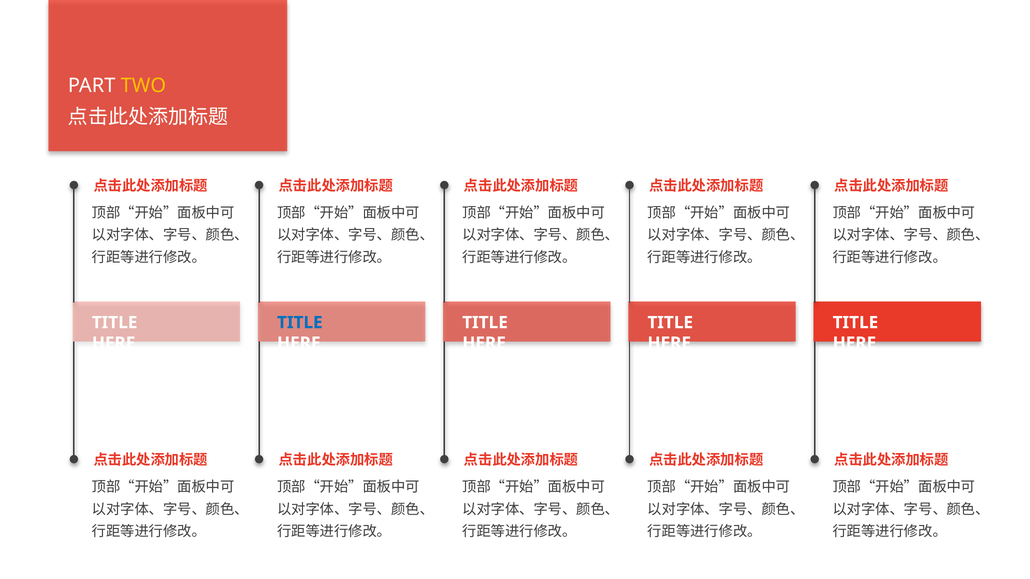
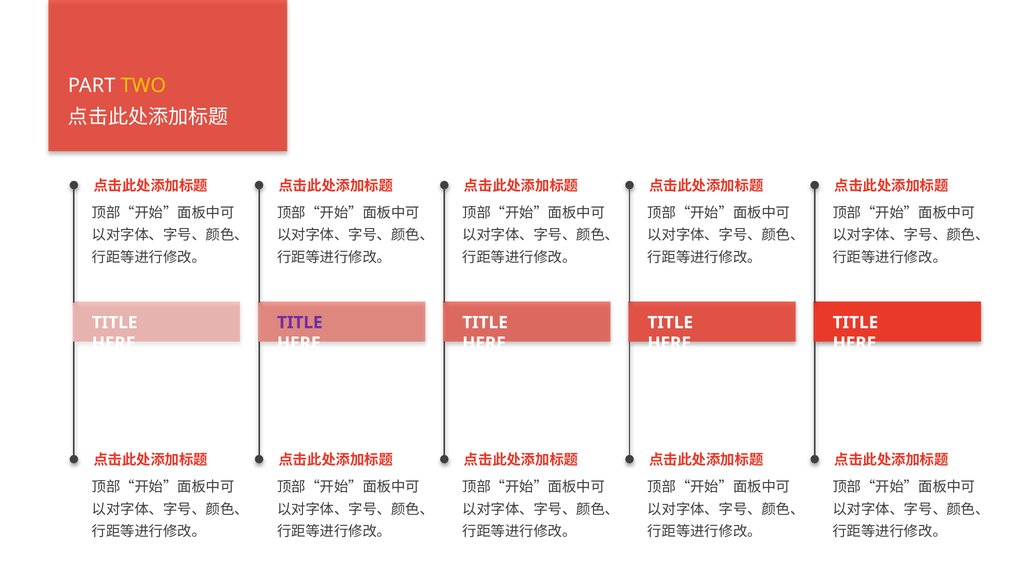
TITLE at (300, 323) colour: blue -> purple
